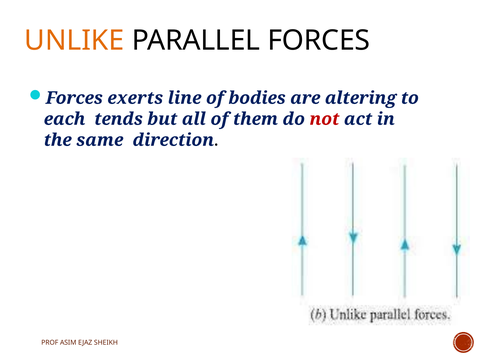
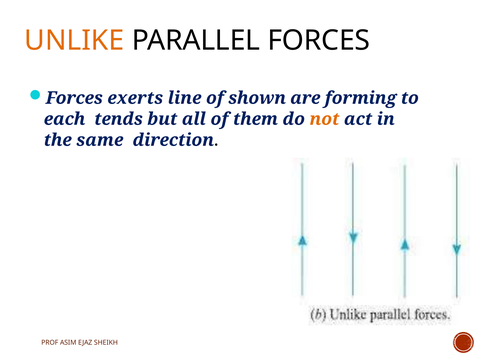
bodies: bodies -> shown
altering: altering -> forming
not colour: red -> orange
